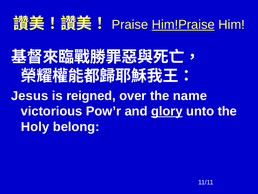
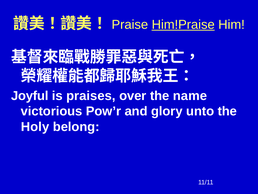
Jesus: Jesus -> Joyful
reigned: reigned -> praises
glory underline: present -> none
